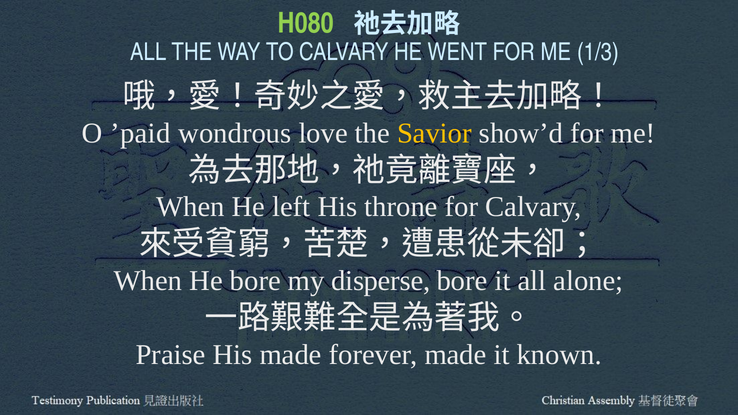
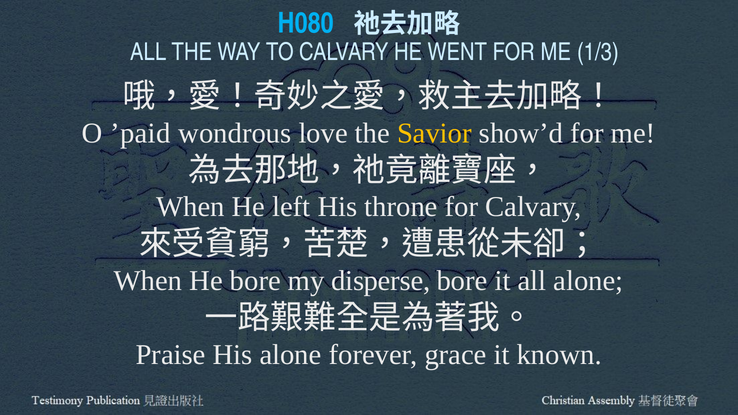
H080 colour: light green -> light blue
His made: made -> alone
forever made: made -> grace
